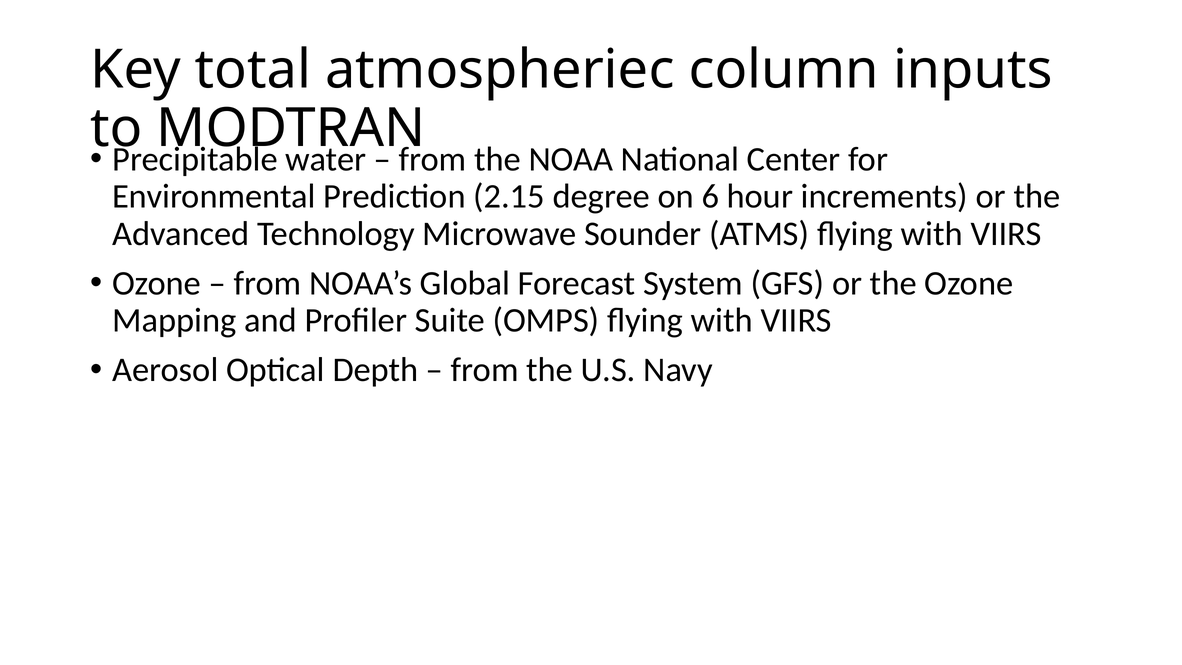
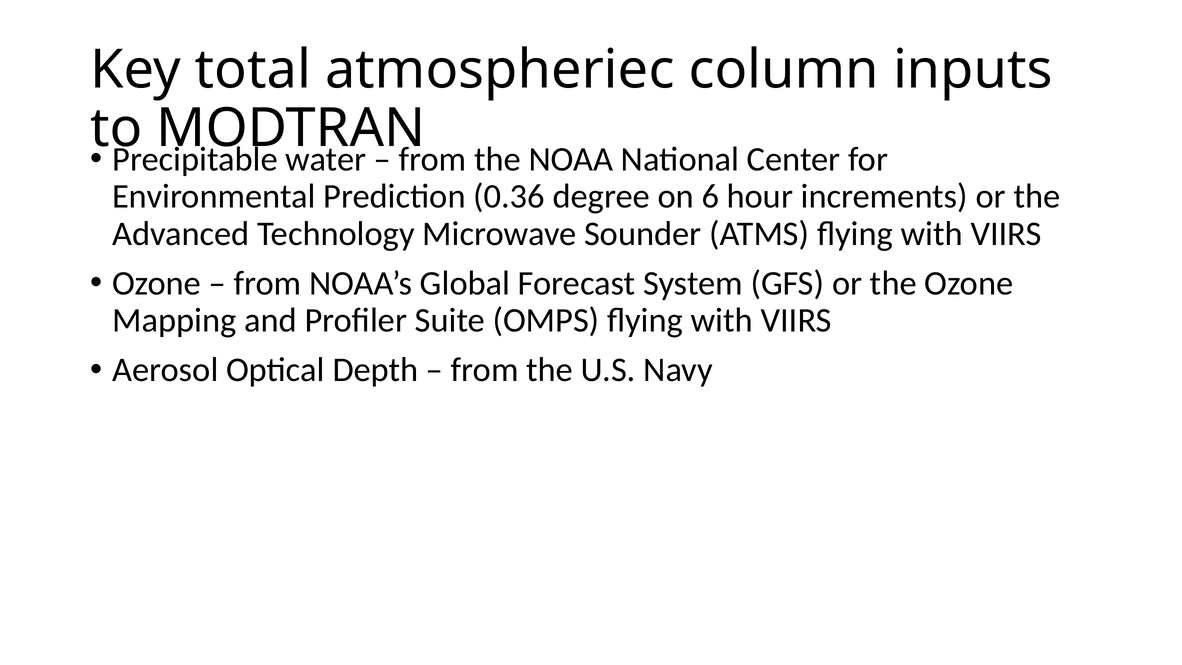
2.15: 2.15 -> 0.36
